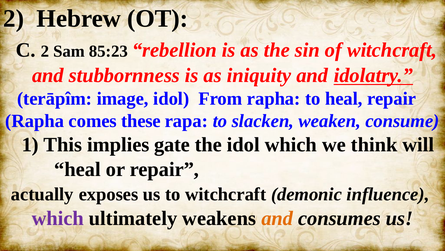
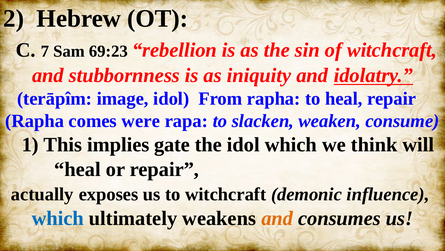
C 2: 2 -> 7
85:23: 85:23 -> 69:23
these: these -> were
which at (58, 218) colour: purple -> blue
